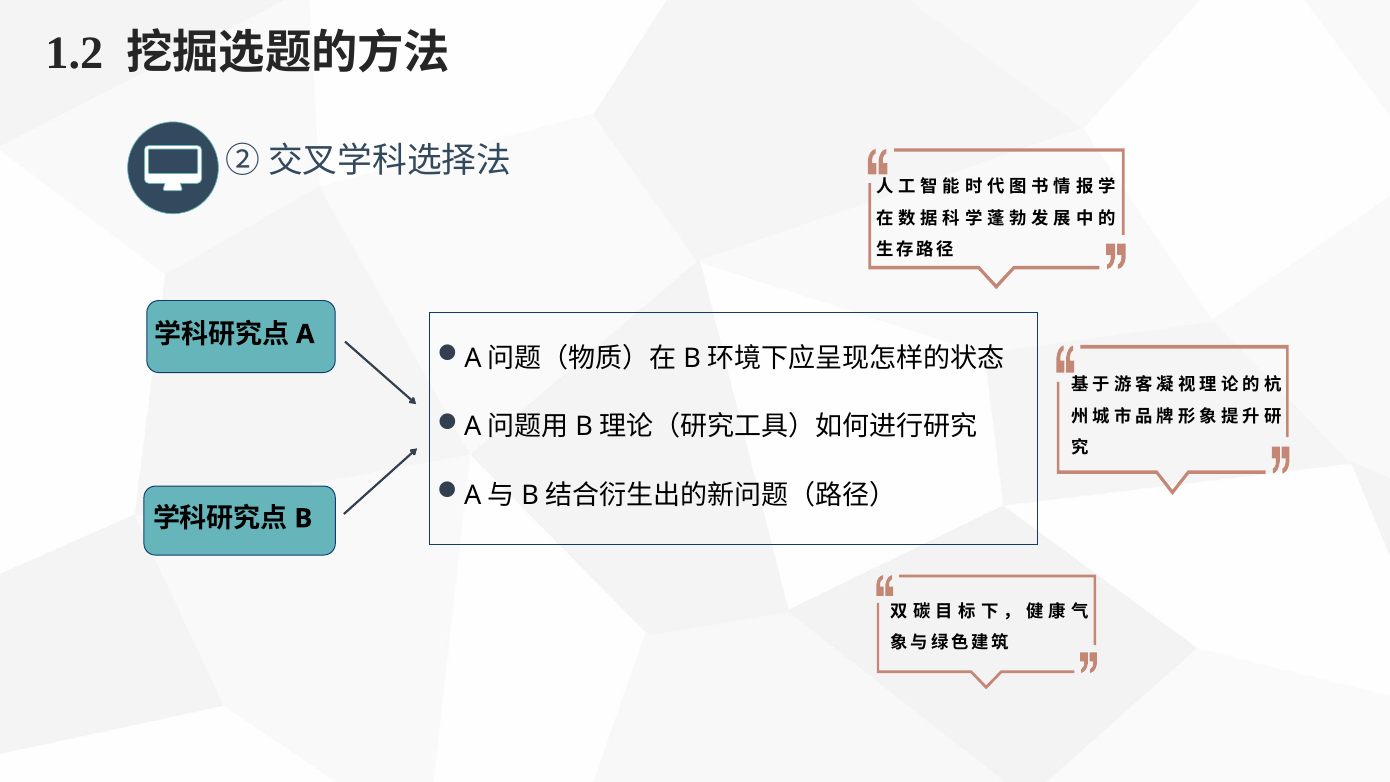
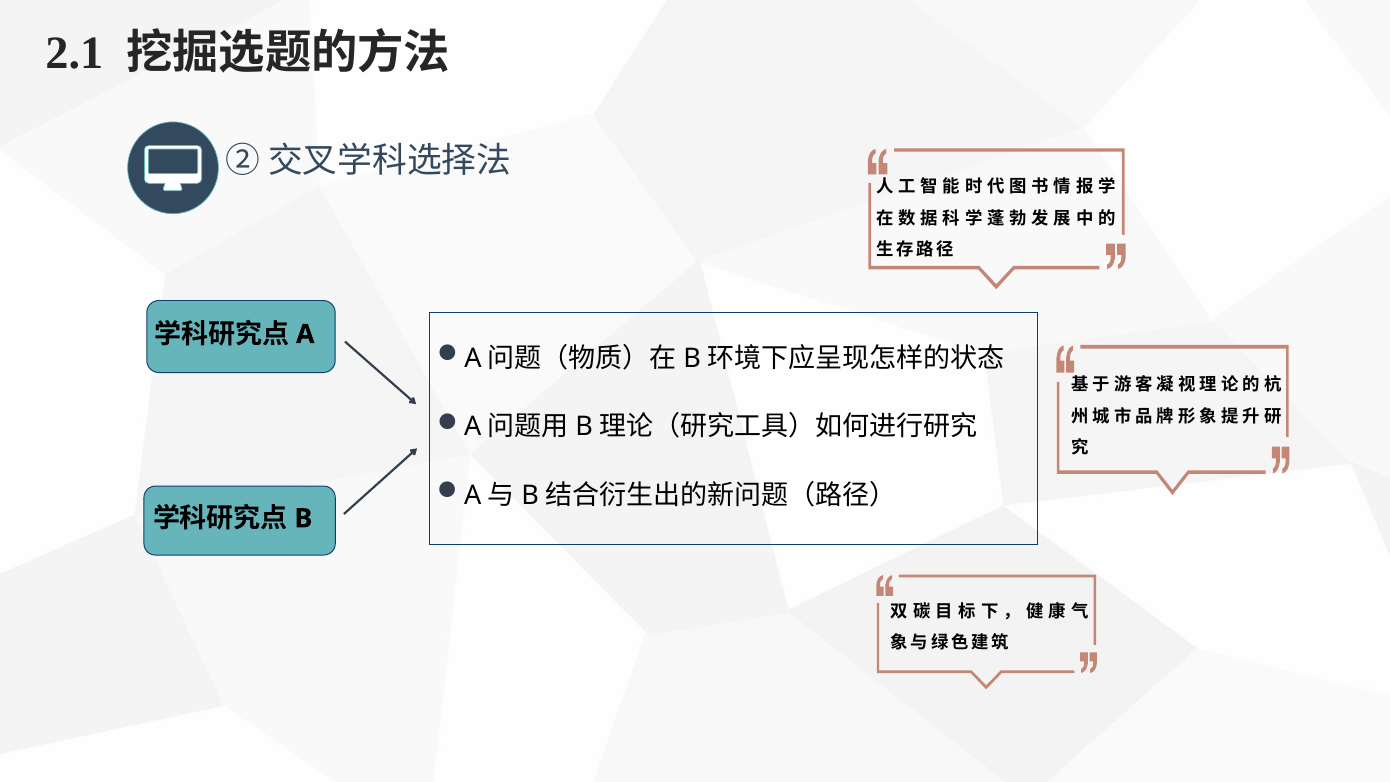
1.2: 1.2 -> 2.1
